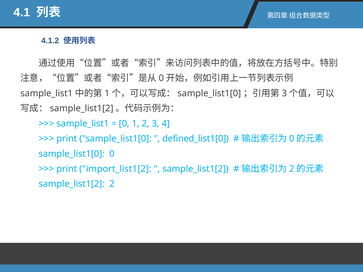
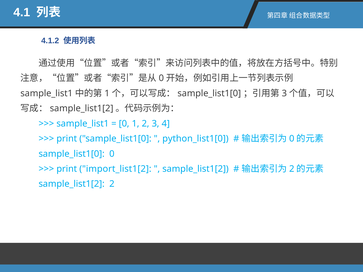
defined_list1[0: defined_list1[0 -> python_list1[0
